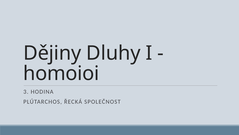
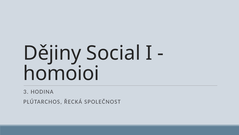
Dluhy: Dluhy -> Social
